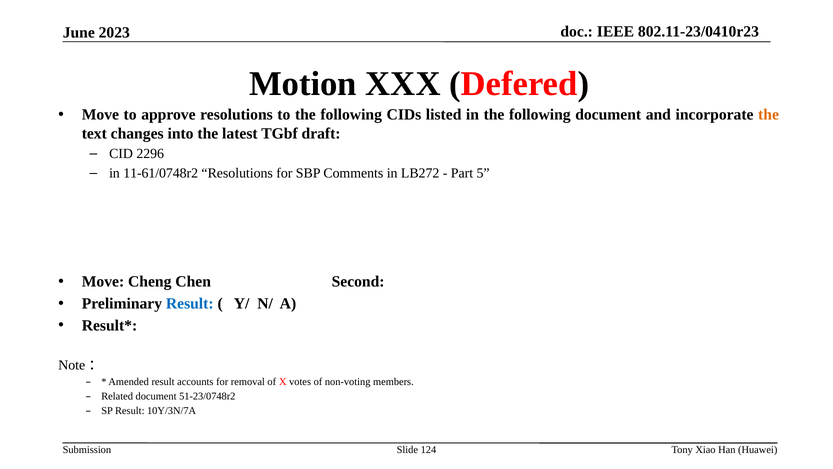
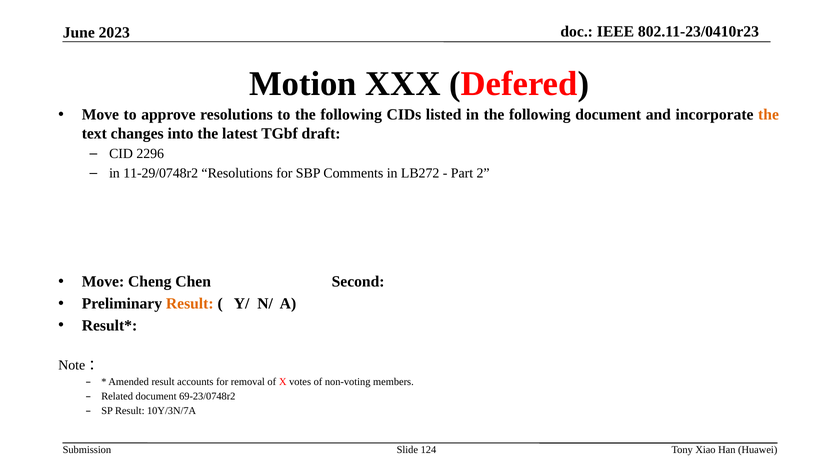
11-61/0748r2: 11-61/0748r2 -> 11-29/0748r2
5: 5 -> 2
Result at (190, 303) colour: blue -> orange
51-23/0748r2: 51-23/0748r2 -> 69-23/0748r2
